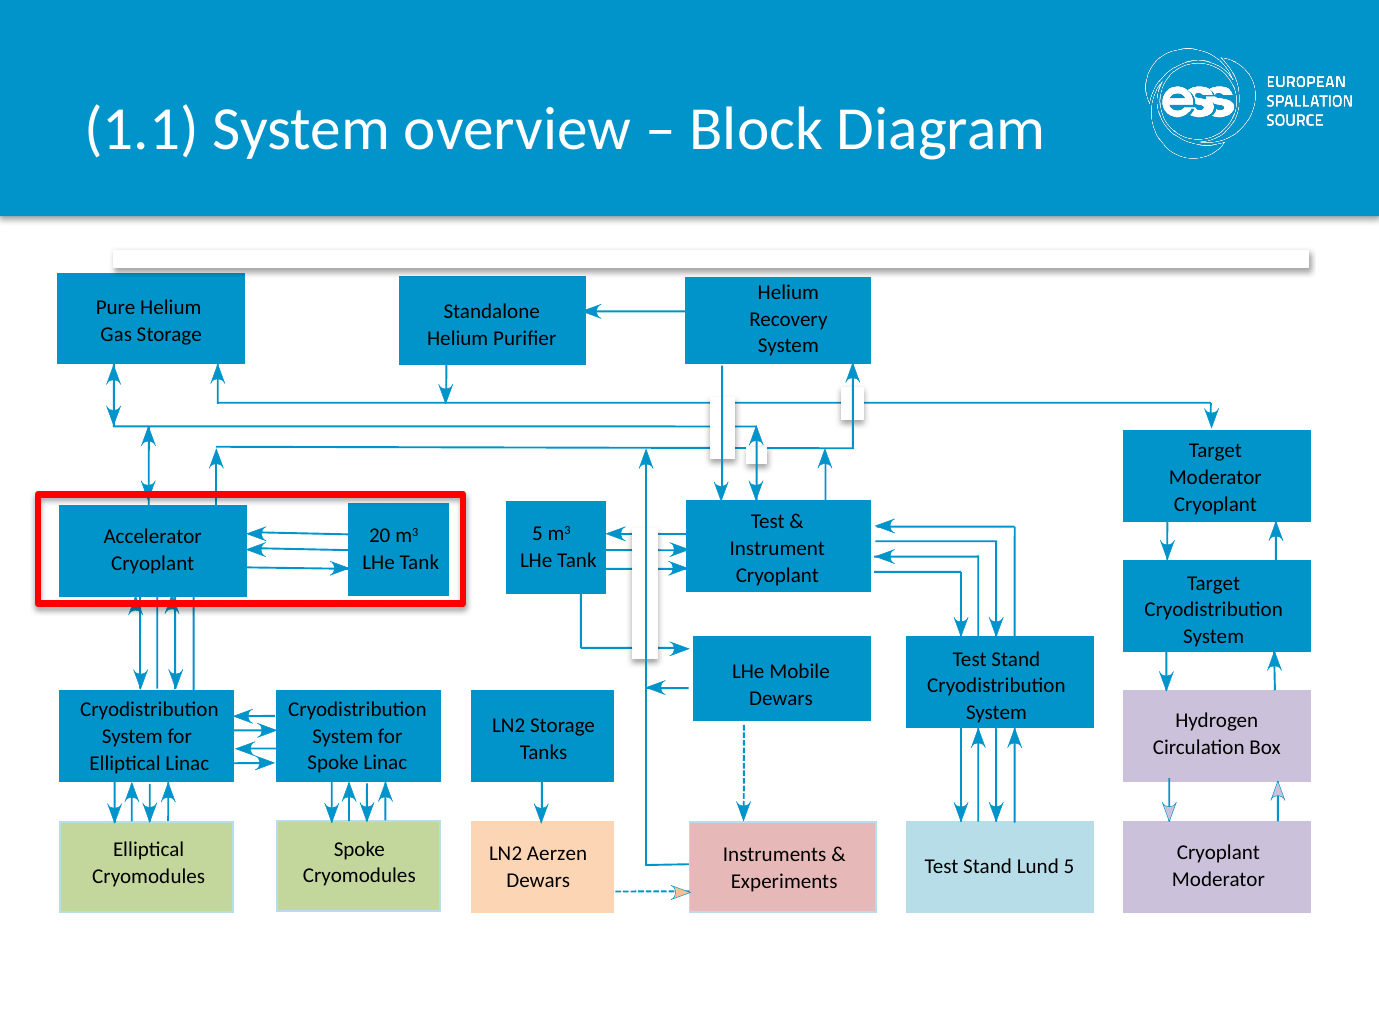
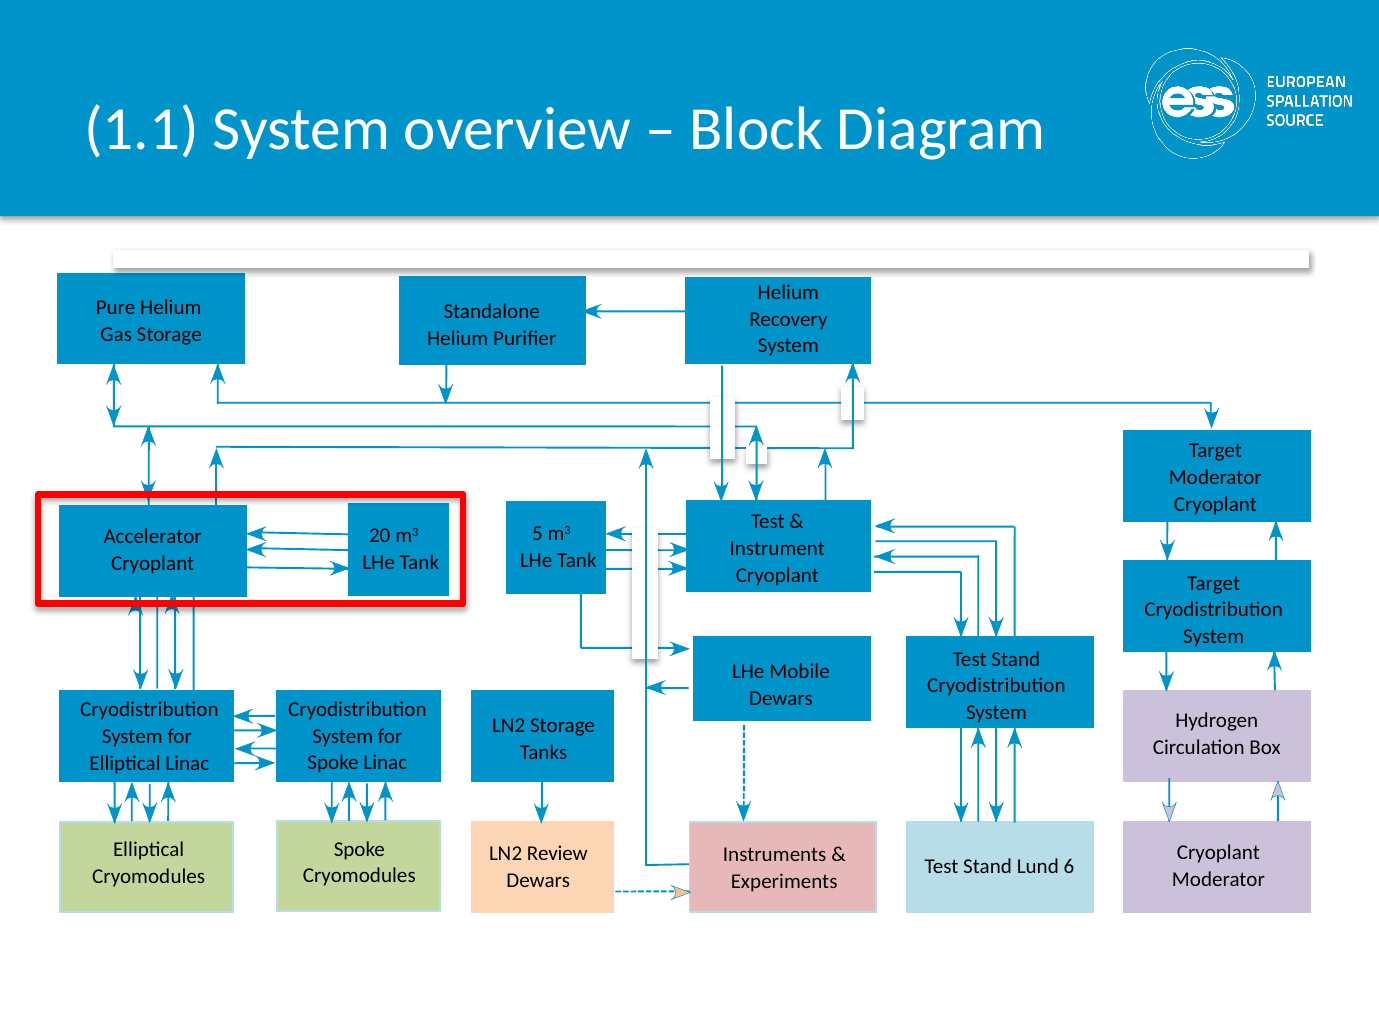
Aerzen: Aerzen -> Review
Lund 5: 5 -> 6
